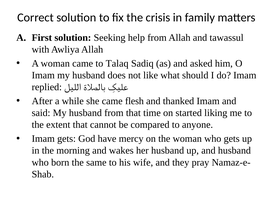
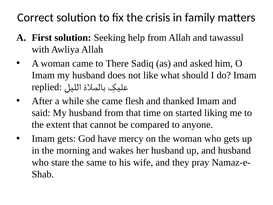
Talaq: Talaq -> There
born: born -> stare
